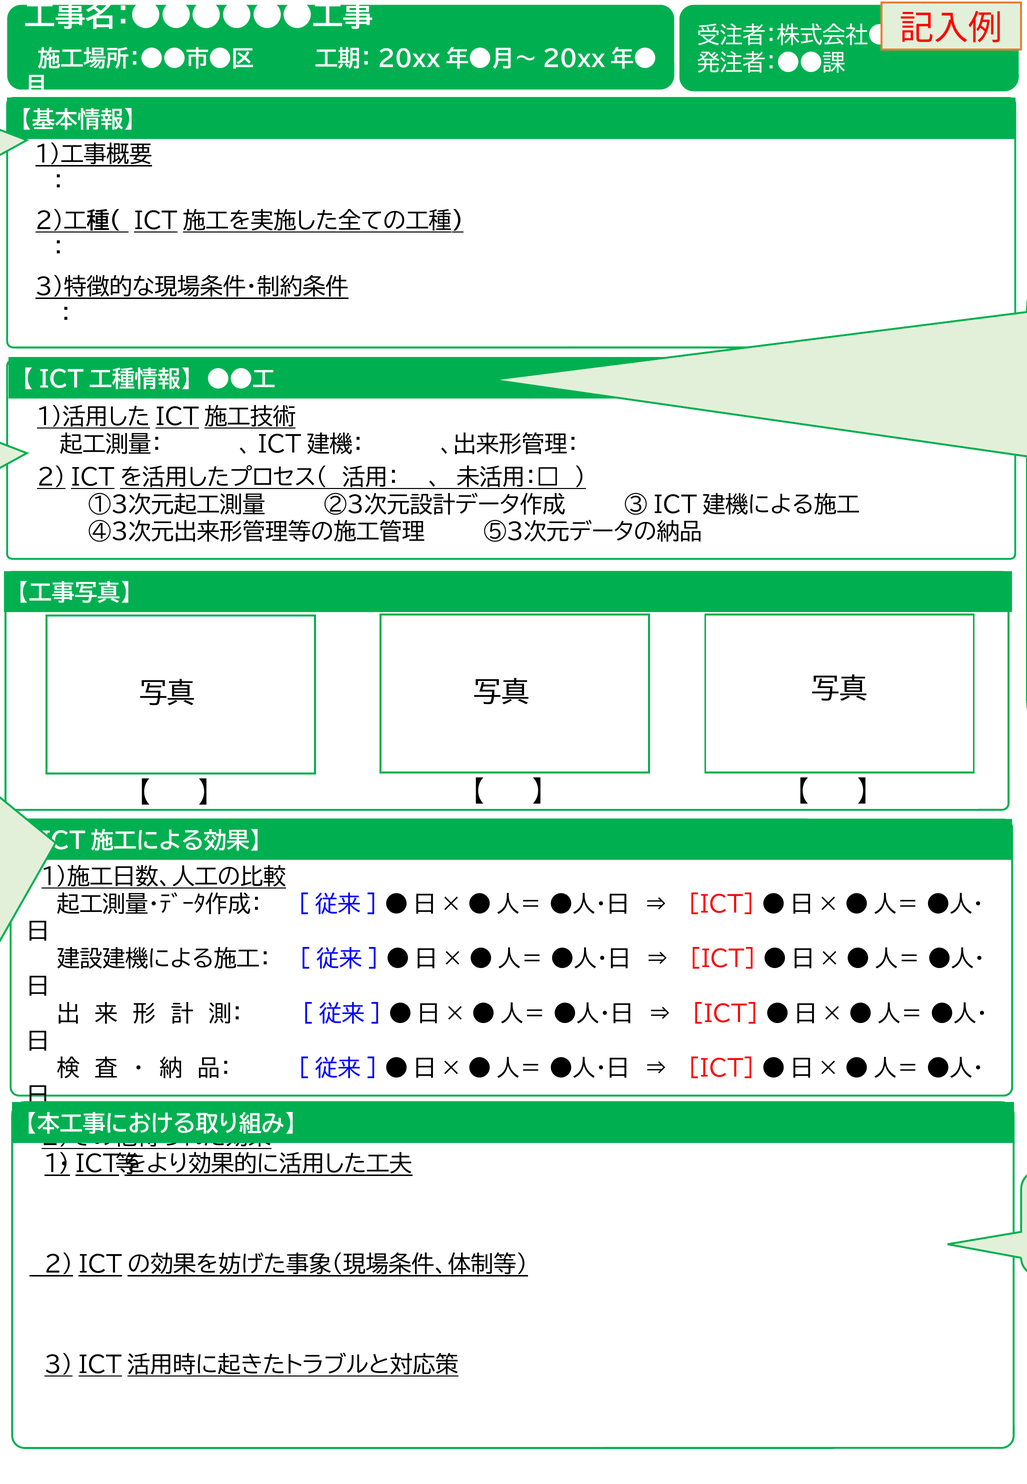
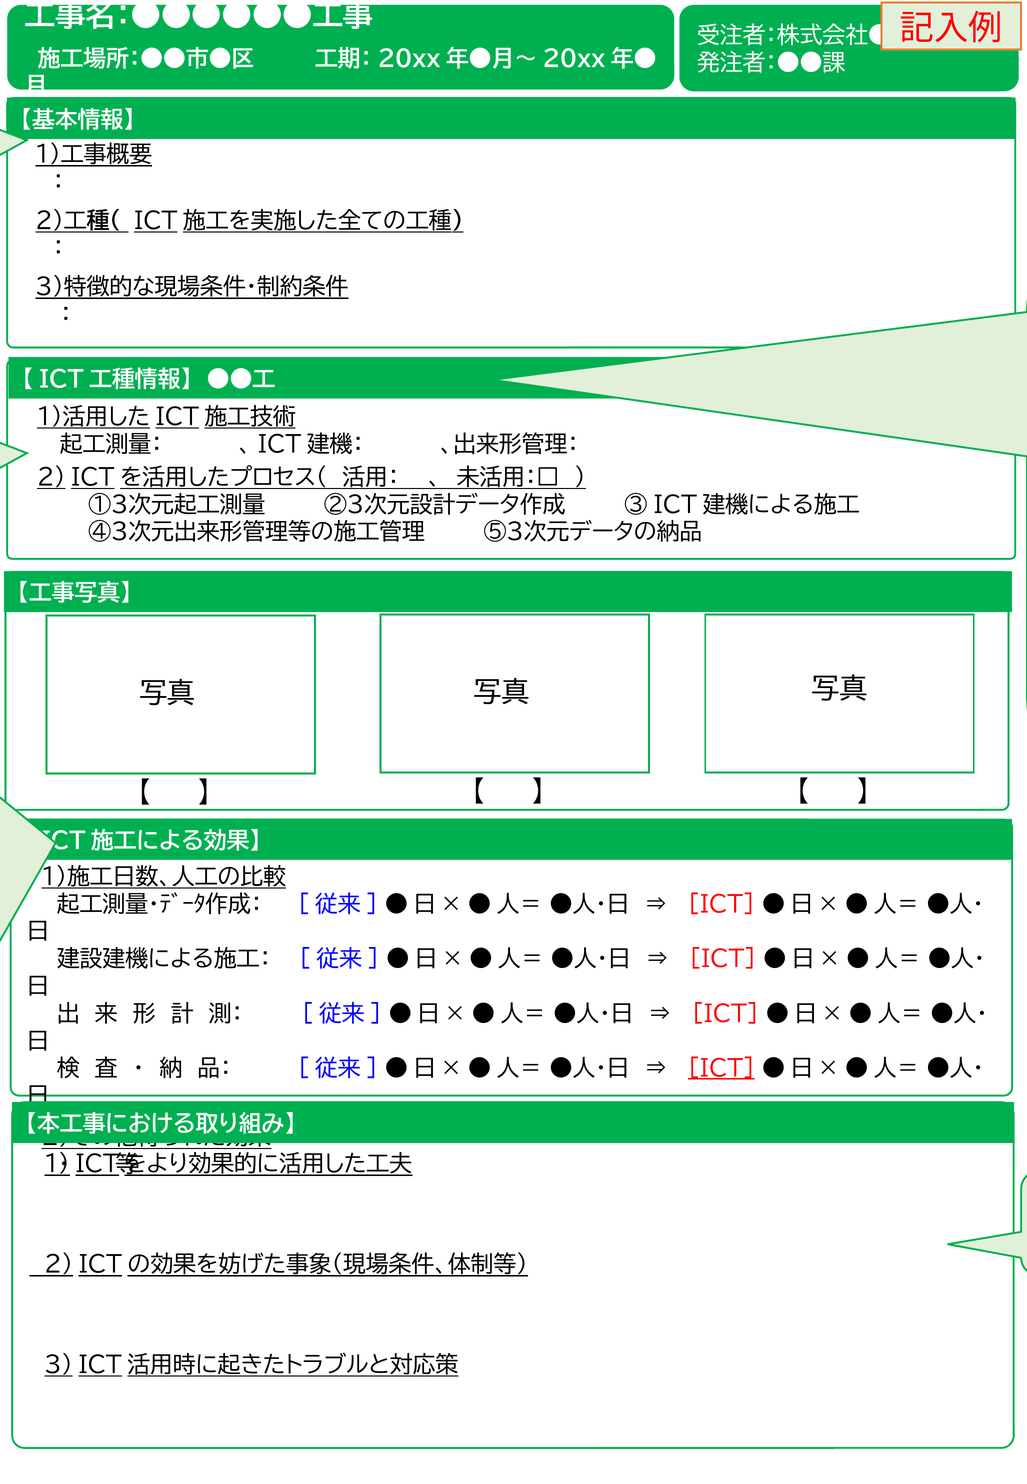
ICT at (721, 1069) underline: none -> present
